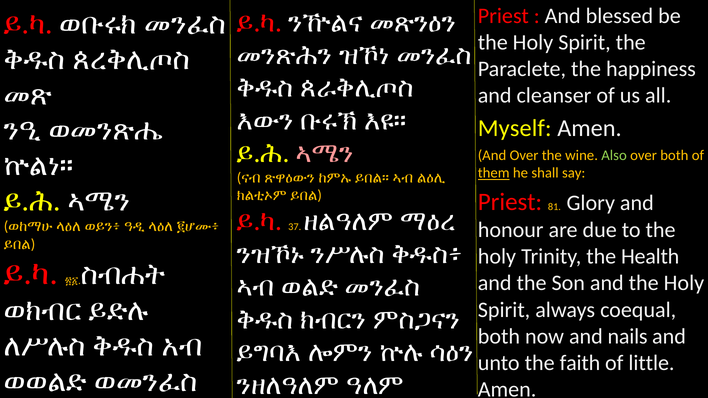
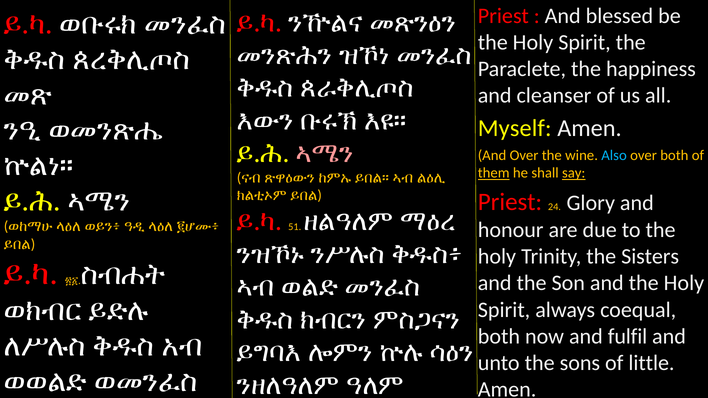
Also colour: light green -> light blue
say underline: none -> present
81: 81 -> 24
37: 37 -> 51
Health: Health -> Sisters
nails: nails -> fulfil
faith: faith -> sons
